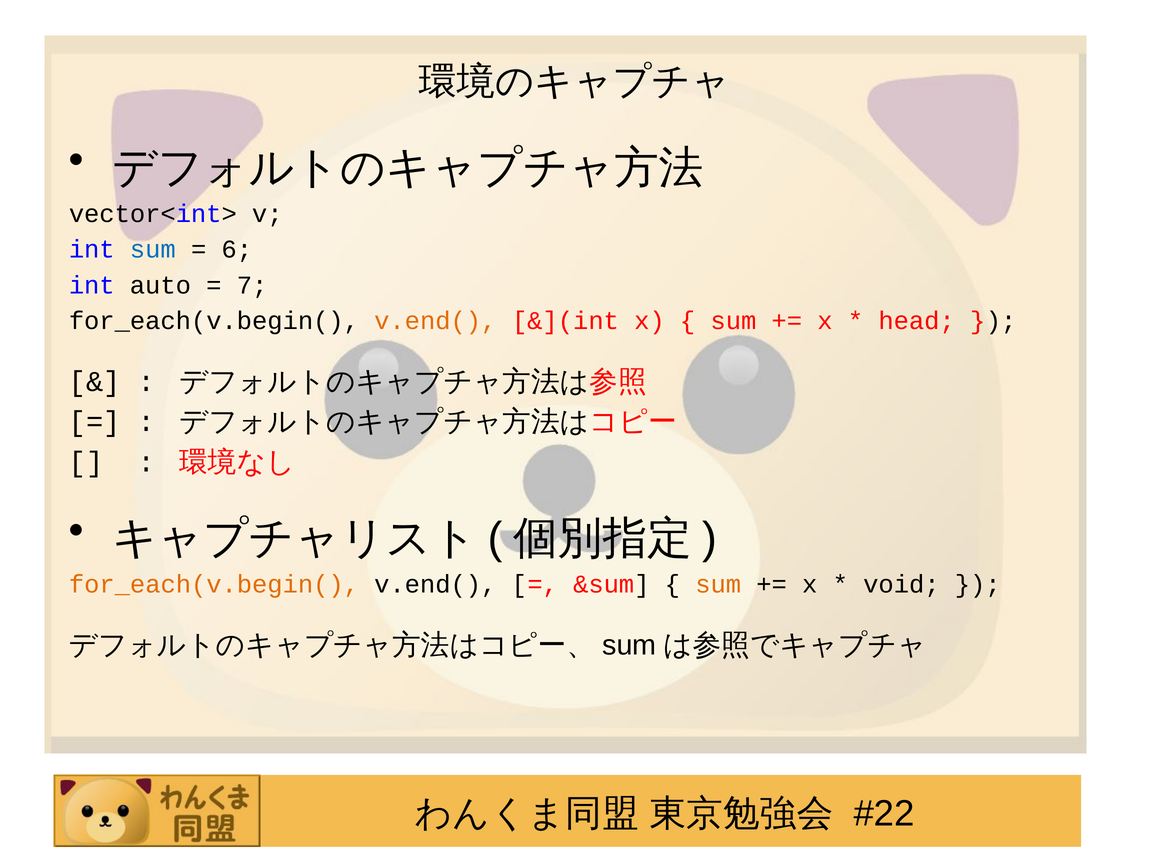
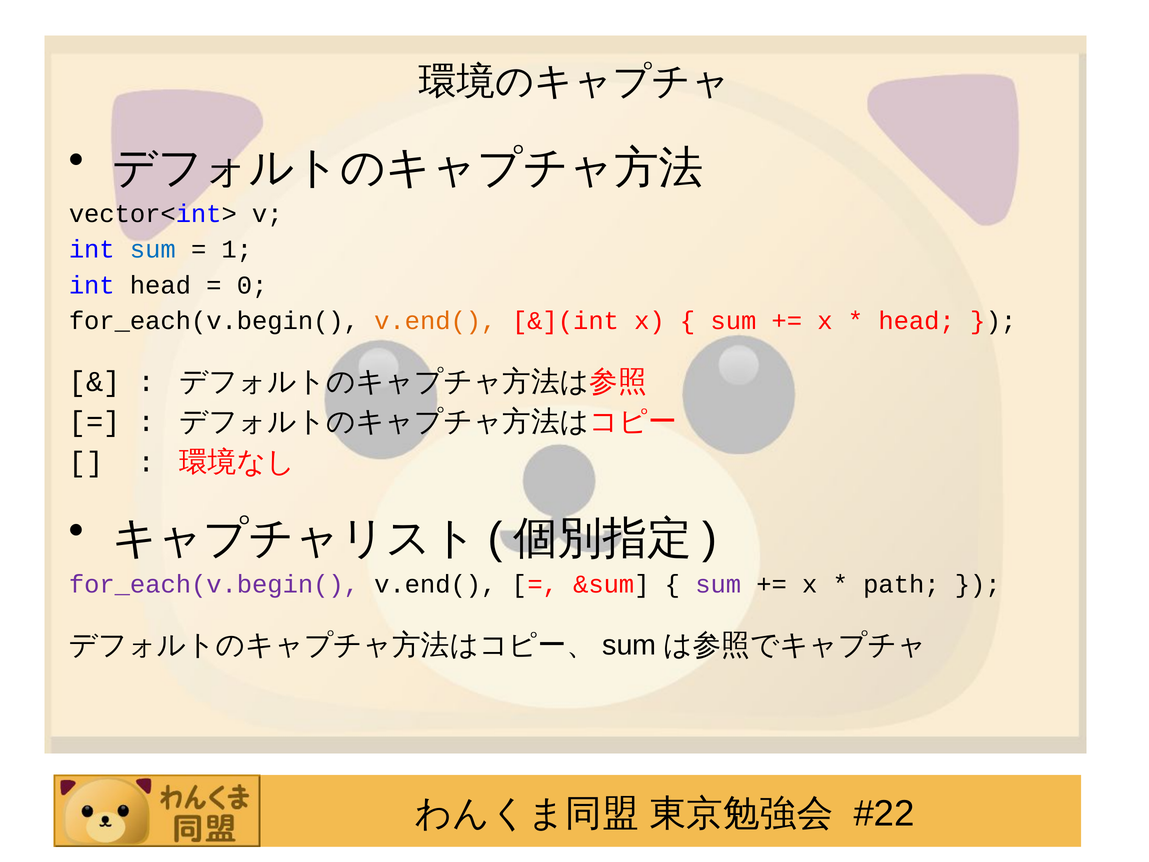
6: 6 -> 1
int auto: auto -> head
7: 7 -> 0
for_each(v.begin( at (214, 584) colour: orange -> purple
sum at (718, 584) colour: orange -> purple
void: void -> path
